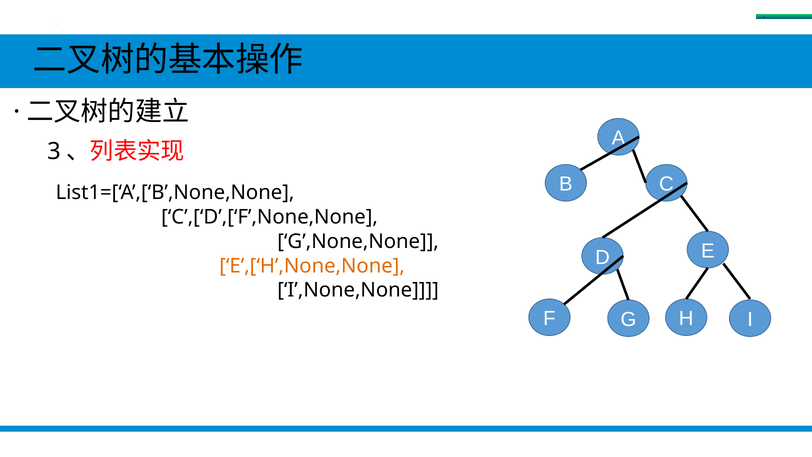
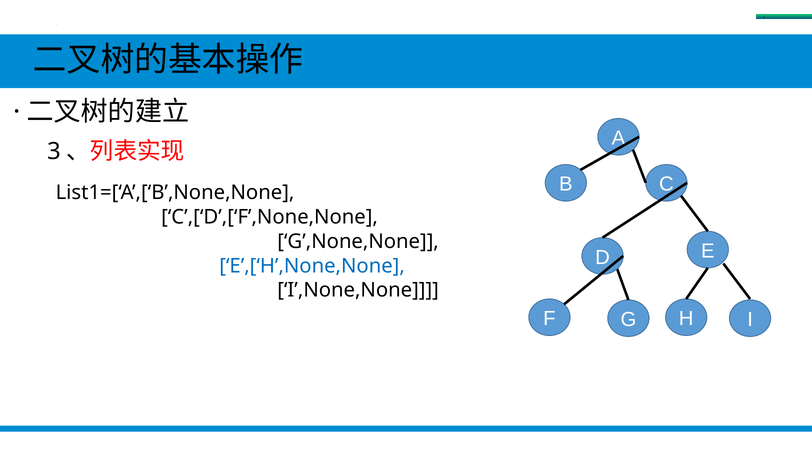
E’,[‘H’,None,None colour: orange -> blue
